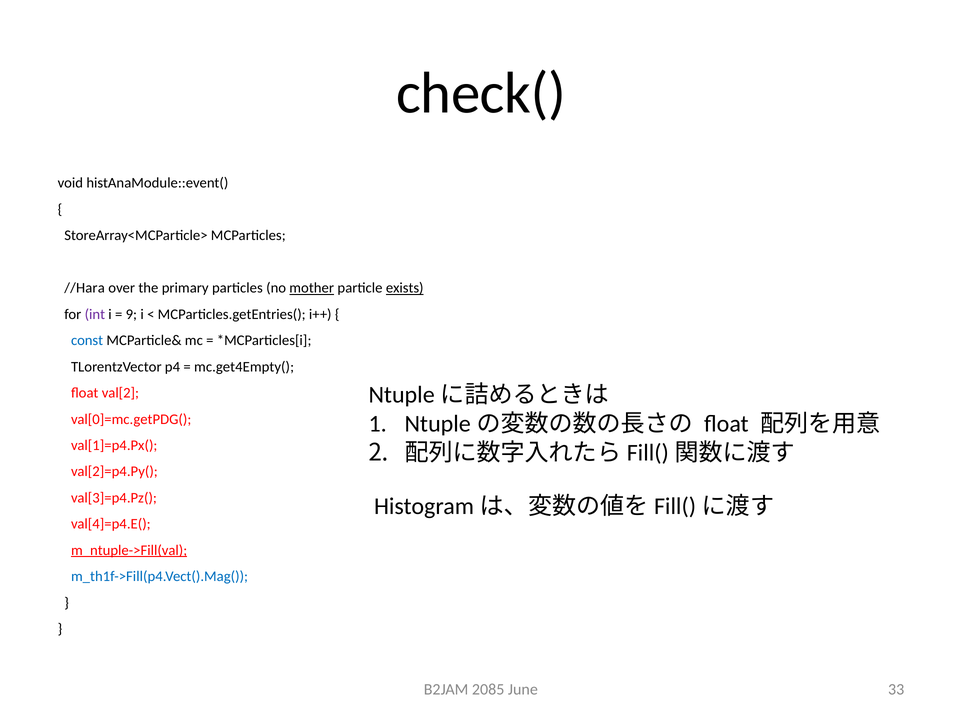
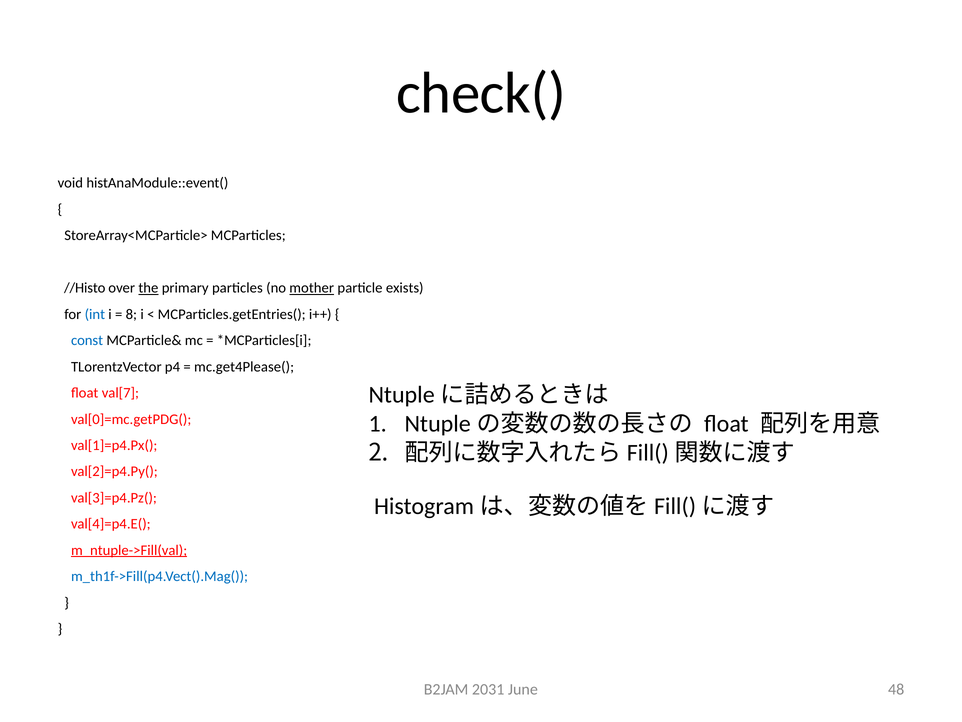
//Hara: //Hara -> //Histo
the underline: none -> present
exists underline: present -> none
int colour: purple -> blue
9: 9 -> 8
mc.get4Empty(: mc.get4Empty( -> mc.get4Please(
val[2: val[2 -> val[7
2085: 2085 -> 2031
33: 33 -> 48
